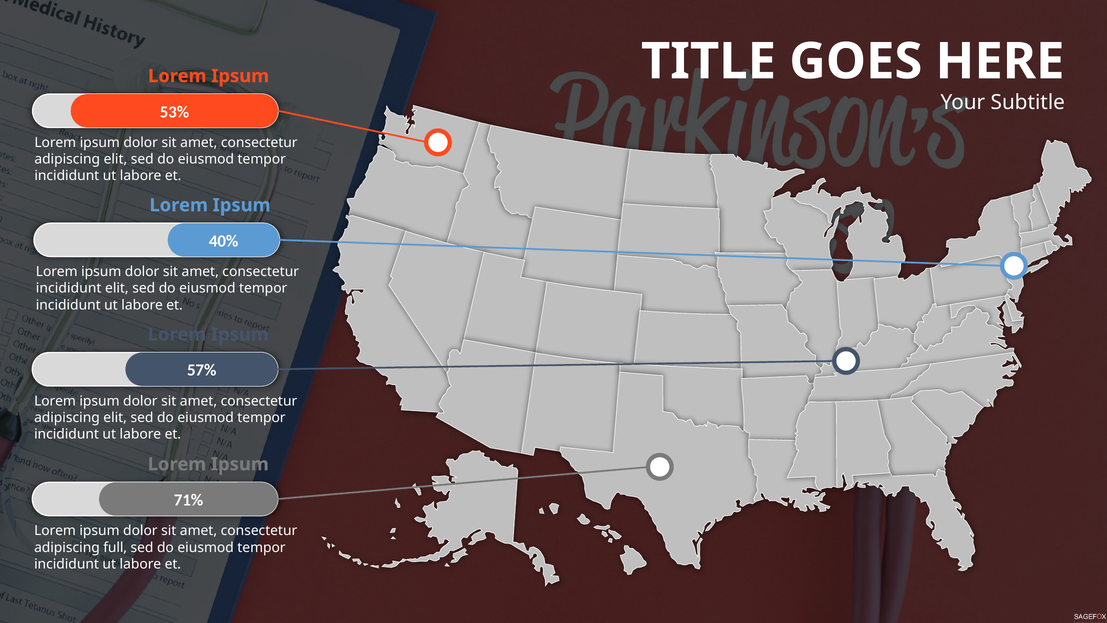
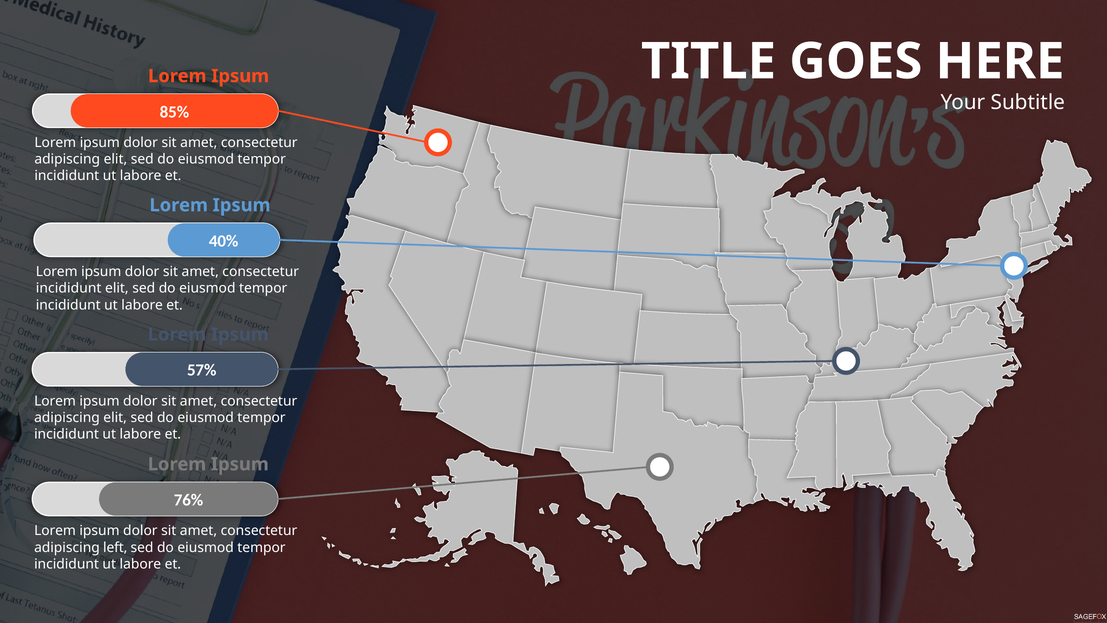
53%: 53% -> 85%
71%: 71% -> 76%
full: full -> left
